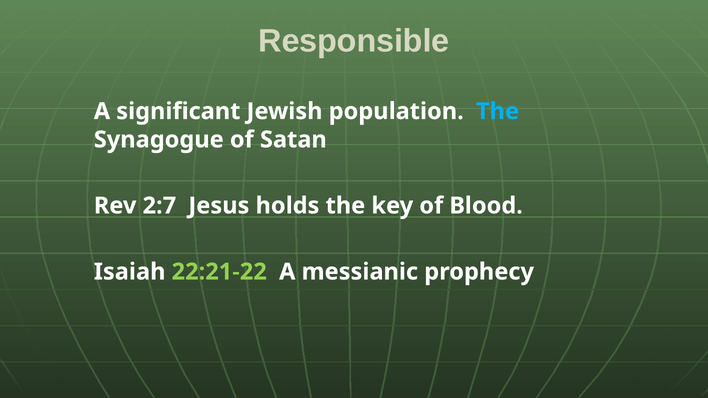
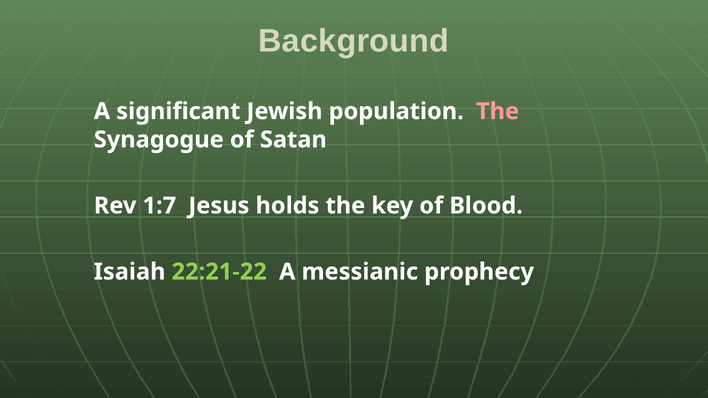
Responsible: Responsible -> Background
The at (498, 111) colour: light blue -> pink
2:7: 2:7 -> 1:7
